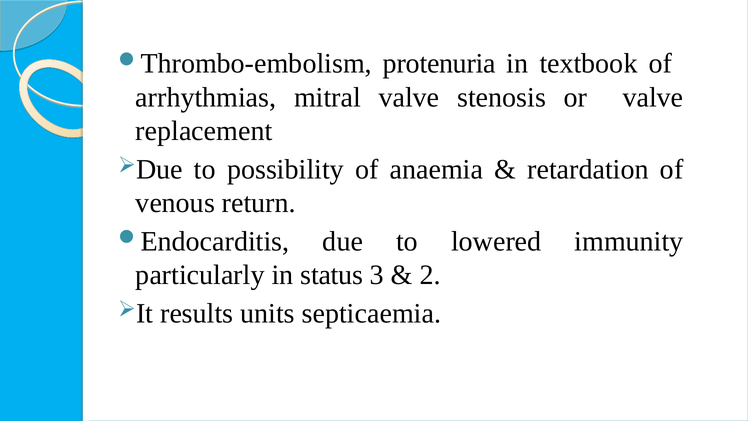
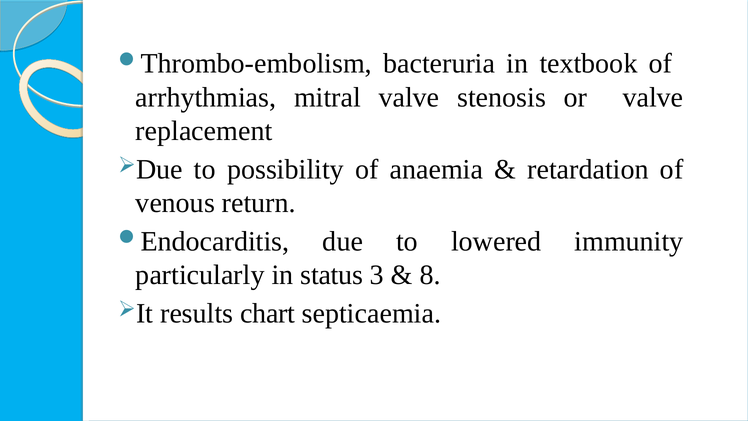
protenuria: protenuria -> bacteruria
2: 2 -> 8
units: units -> chart
